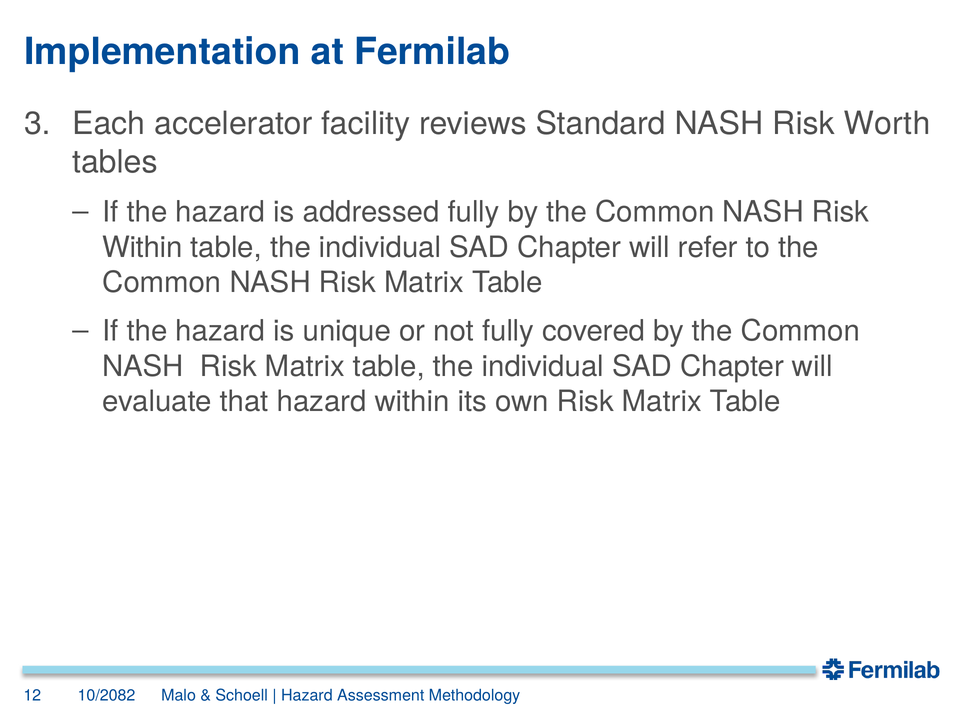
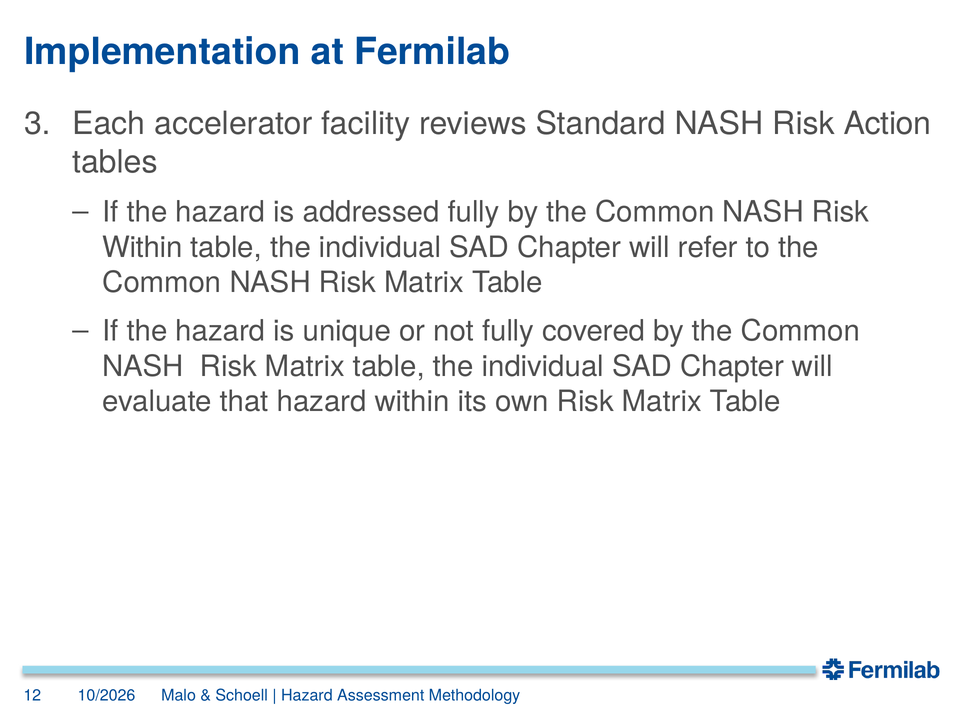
Worth: Worth -> Action
10/2082: 10/2082 -> 10/2026
